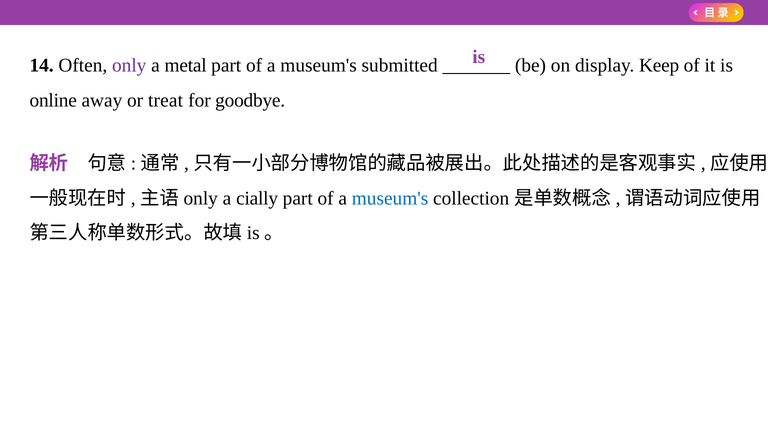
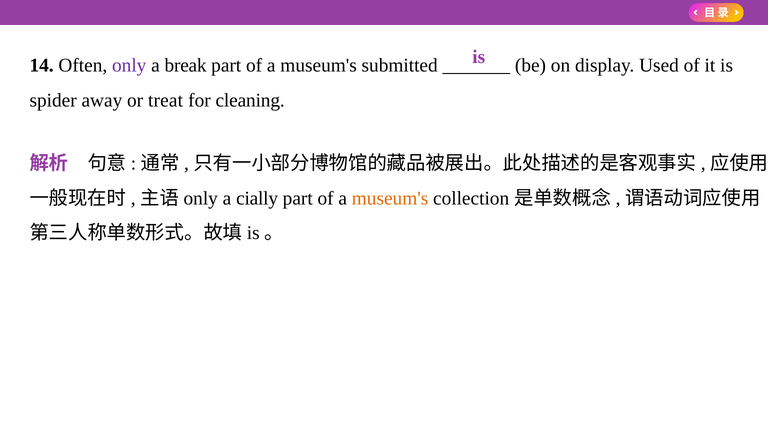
metal: metal -> break
Keep: Keep -> Used
online: online -> spider
goodbye: goodbye -> cleaning
museum's at (390, 198) colour: blue -> orange
